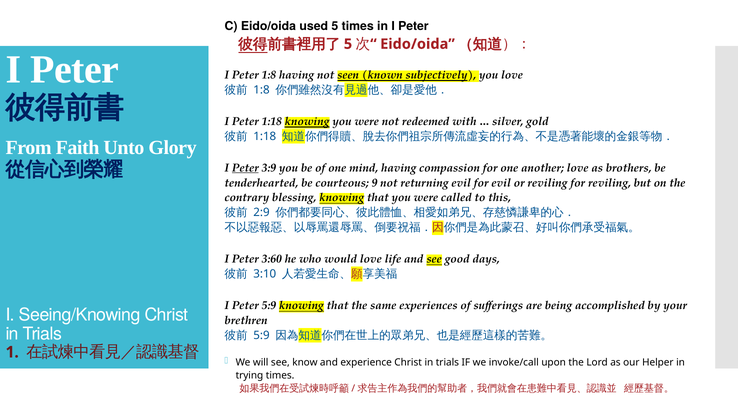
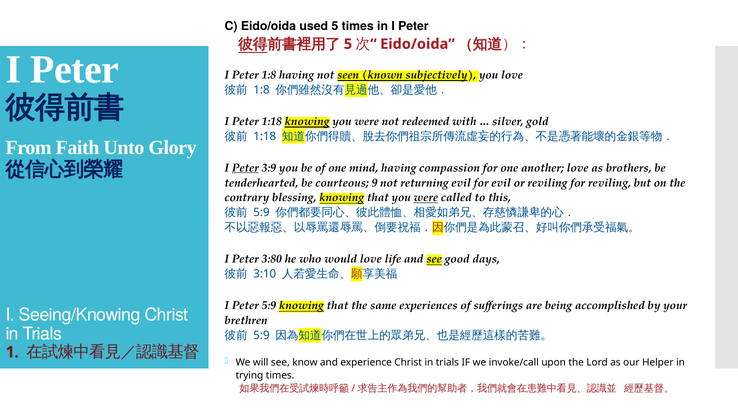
were at (426, 198) underline: none -> present
2:9 at (261, 213): 2:9 -> 5:9
3:60: 3:60 -> 3:80
